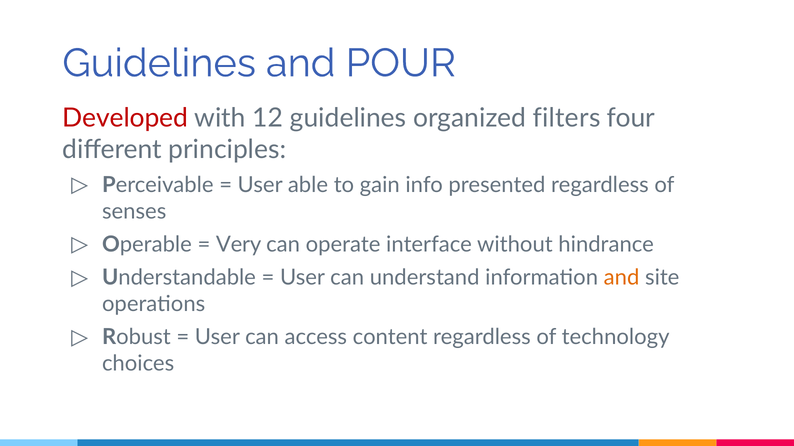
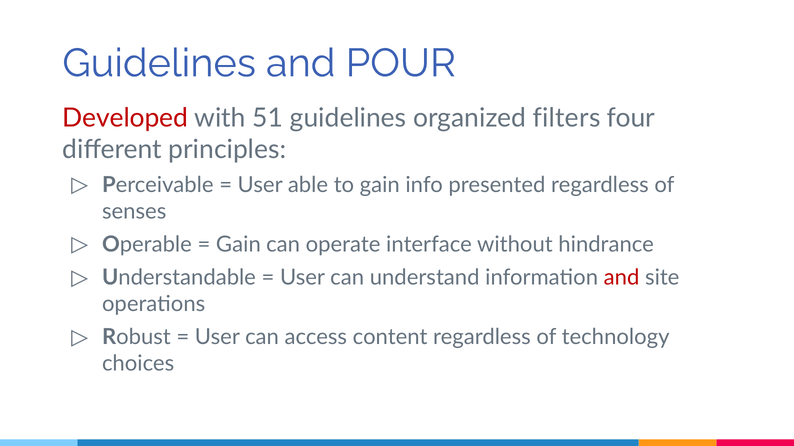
12: 12 -> 51
Very at (239, 245): Very -> Gain
and at (622, 278) colour: orange -> red
